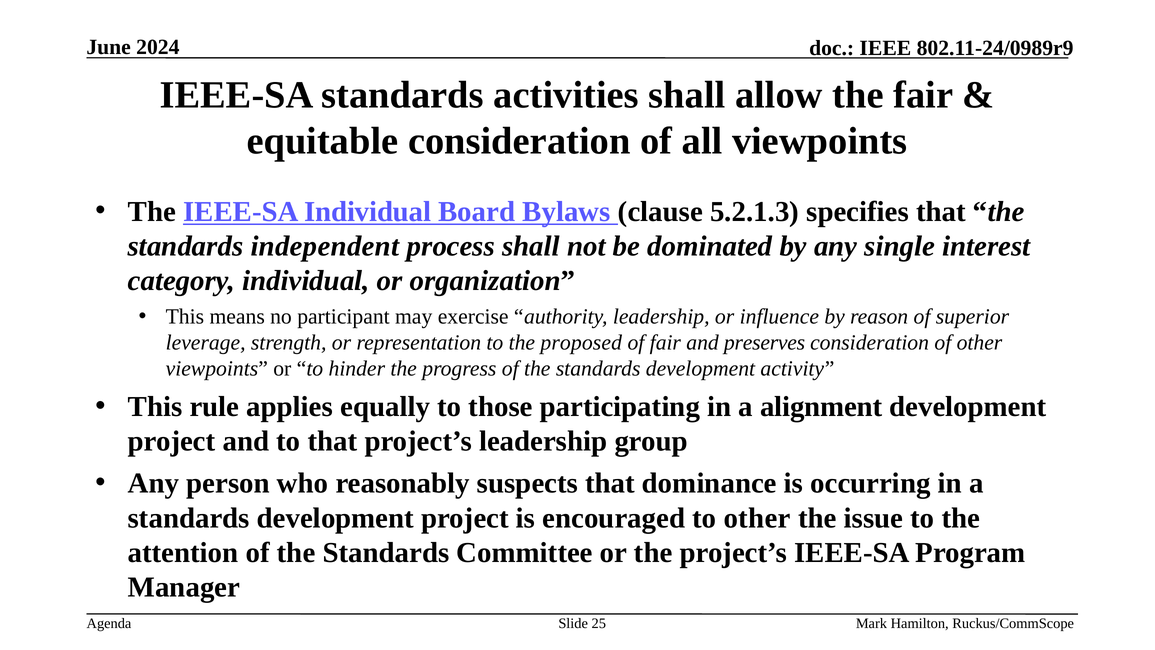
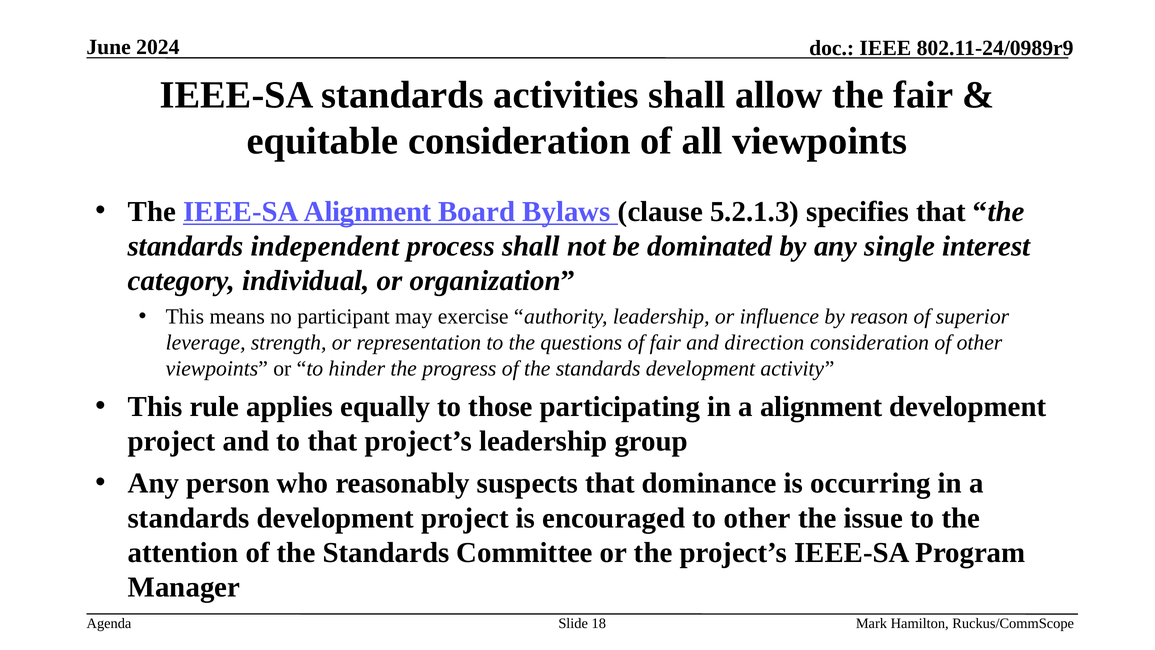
IEEE-SA Individual: Individual -> Alignment
proposed: proposed -> questions
preserves: preserves -> direction
25: 25 -> 18
